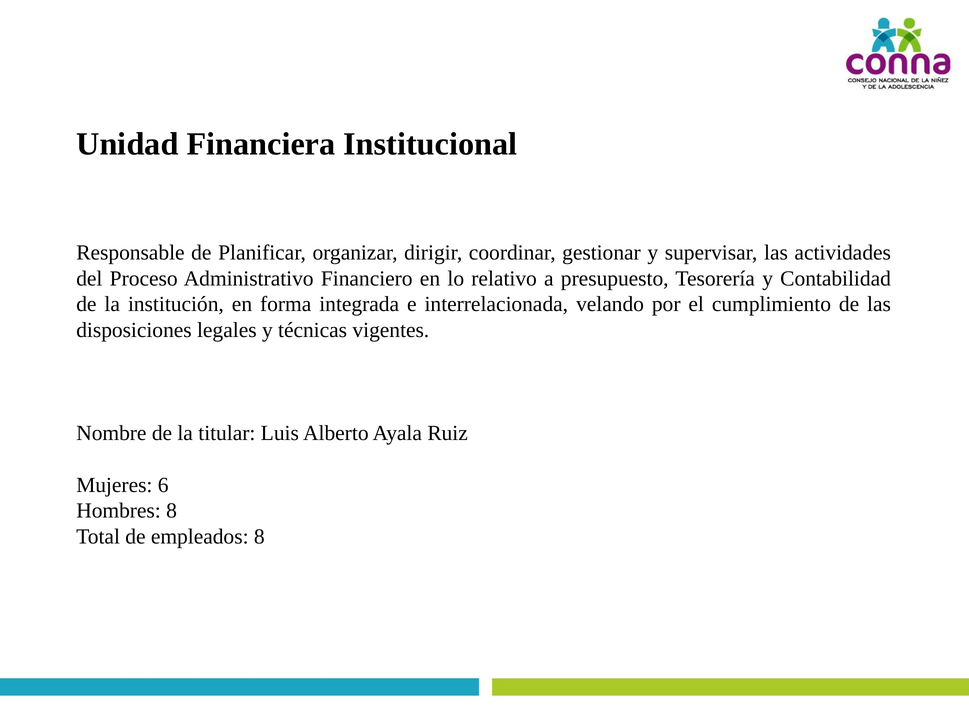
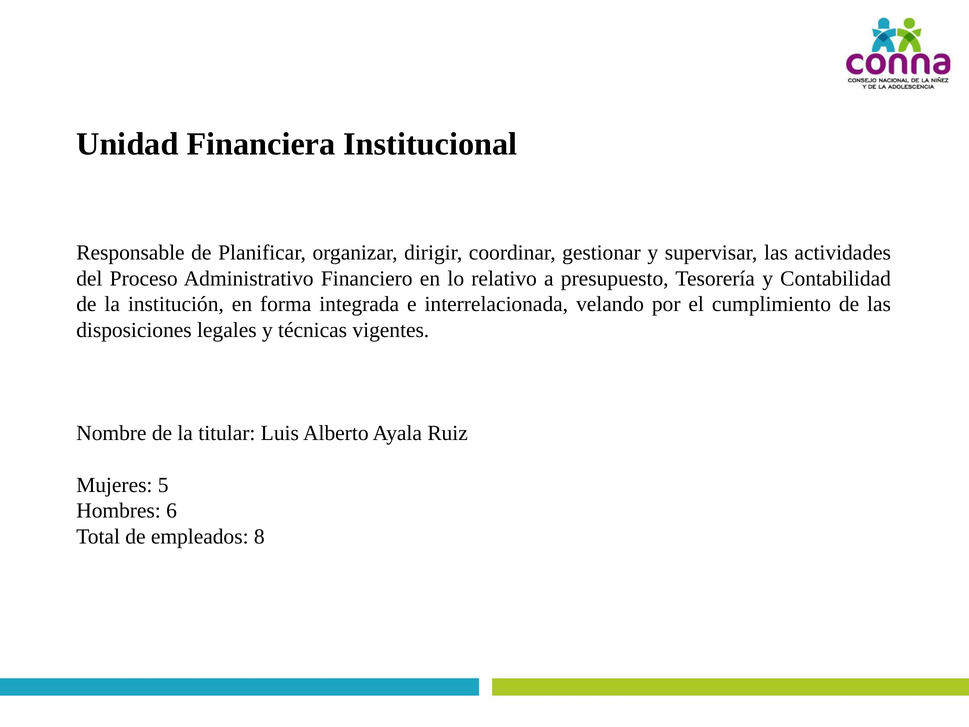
6: 6 -> 5
Hombres 8: 8 -> 6
